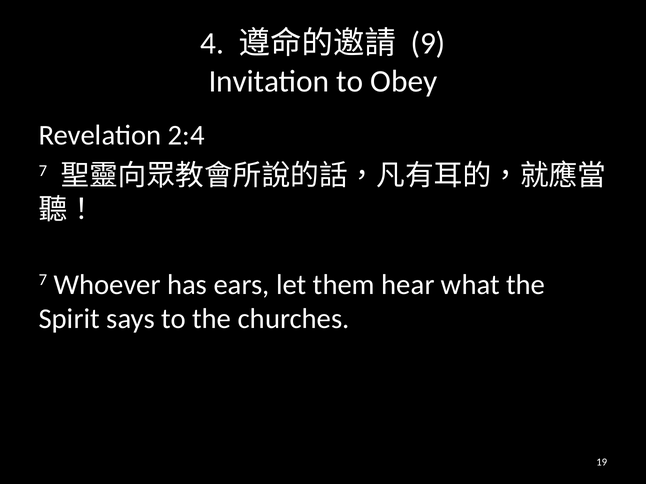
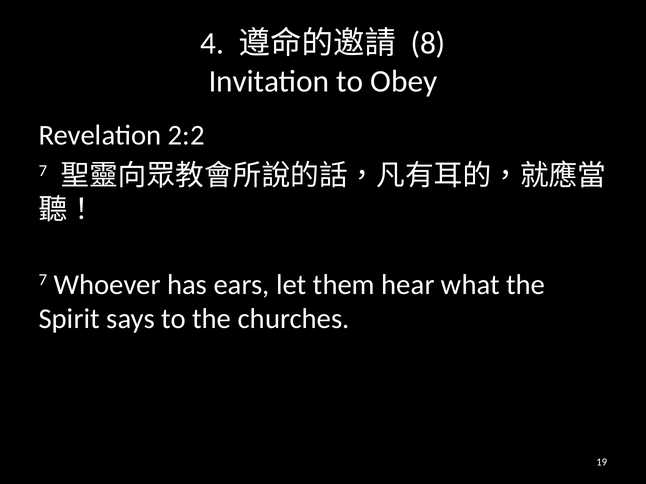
9: 9 -> 8
2:4: 2:4 -> 2:2
